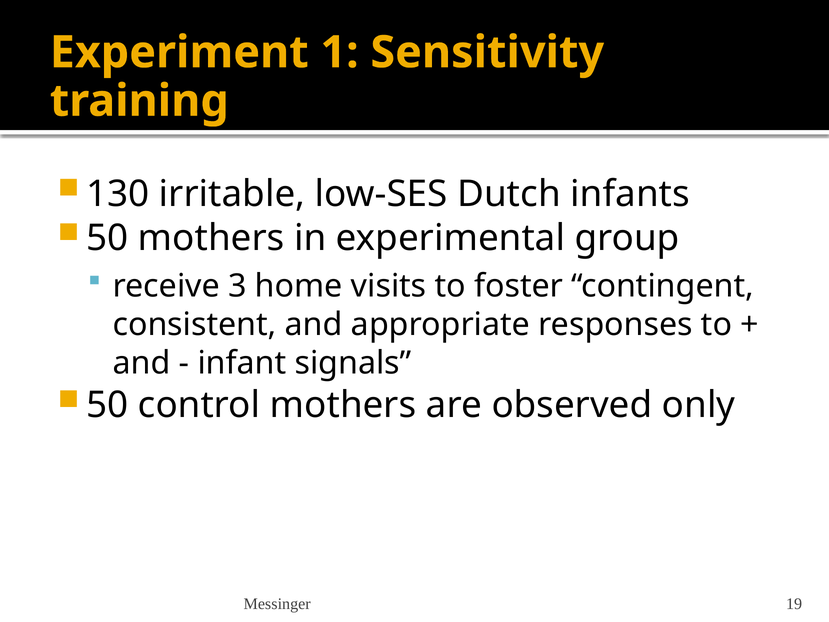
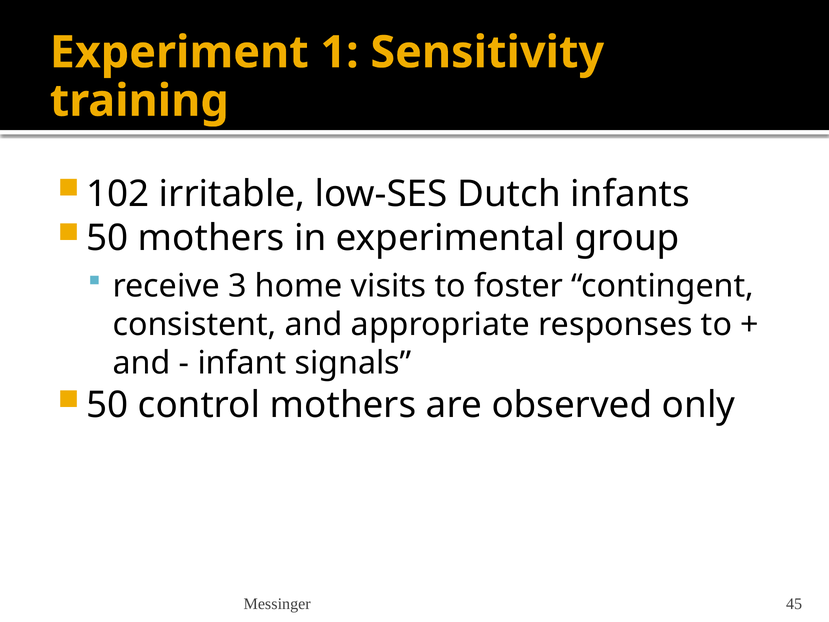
130: 130 -> 102
19: 19 -> 45
